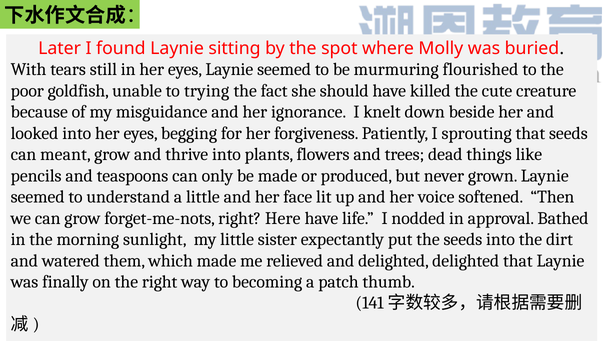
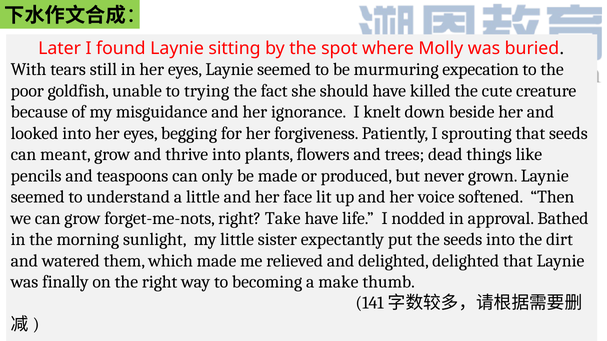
flourished: flourished -> expecation
Here: Here -> Take
patch: patch -> make
